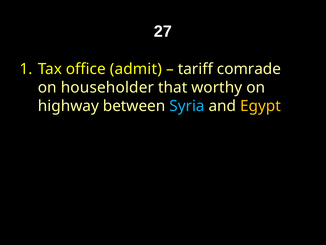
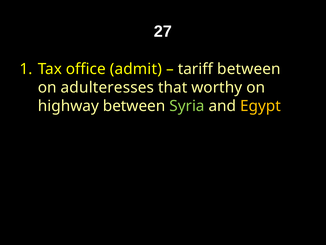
tariff comrade: comrade -> between
householder: householder -> adulteresses
Syria colour: light blue -> light green
